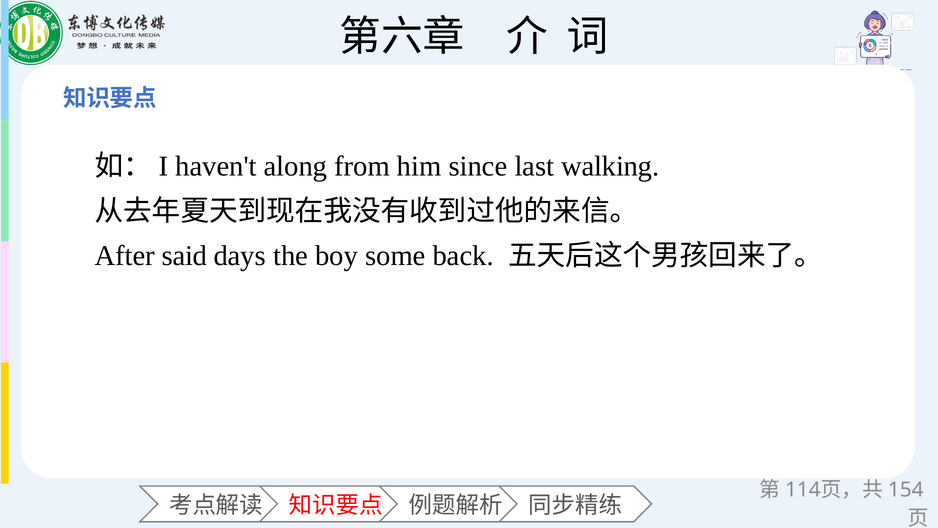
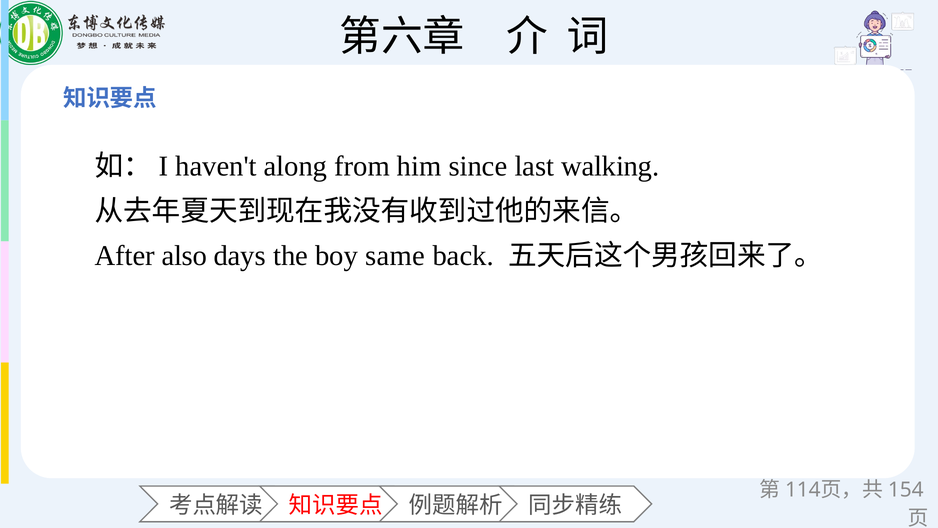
said: said -> also
some: some -> same
